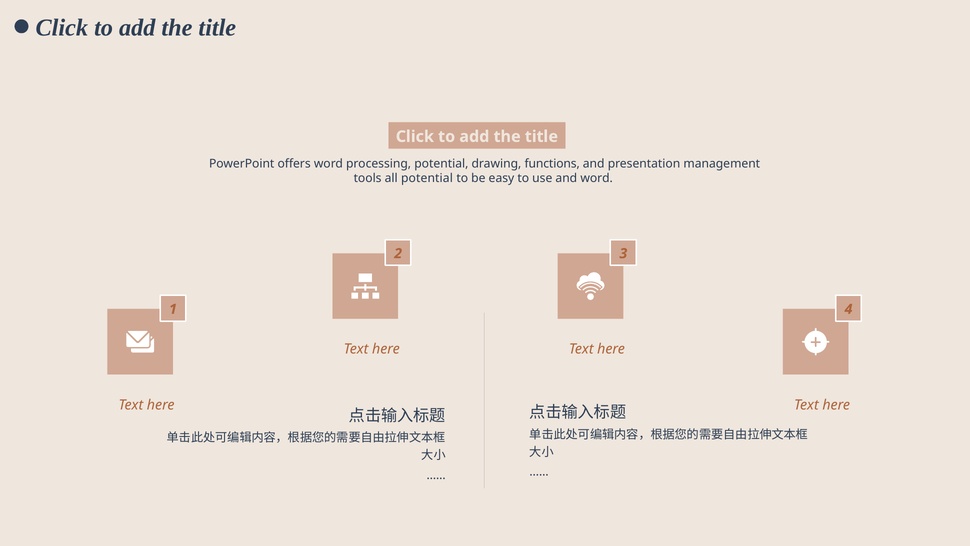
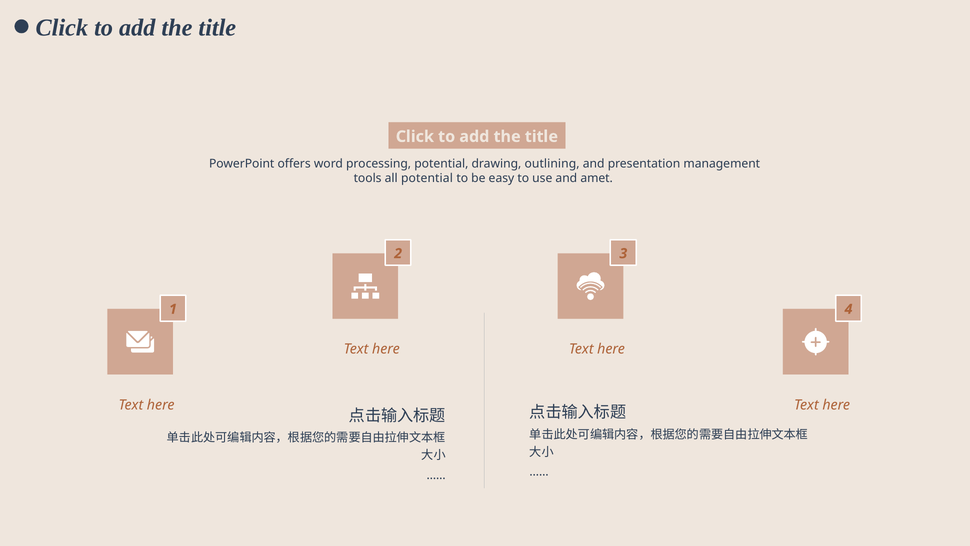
functions: functions -> outlining
and word: word -> amet
